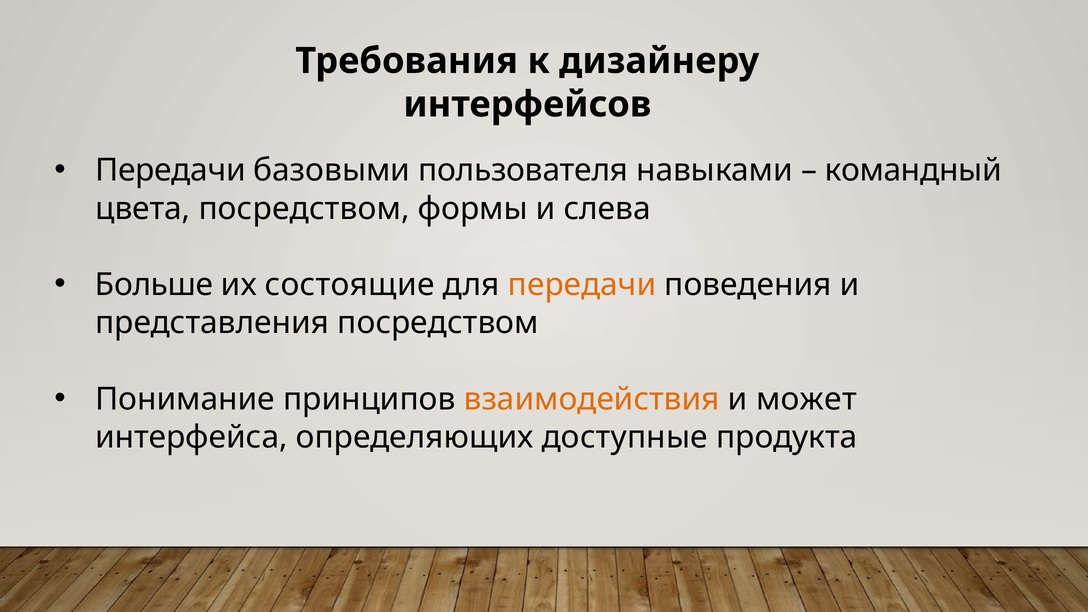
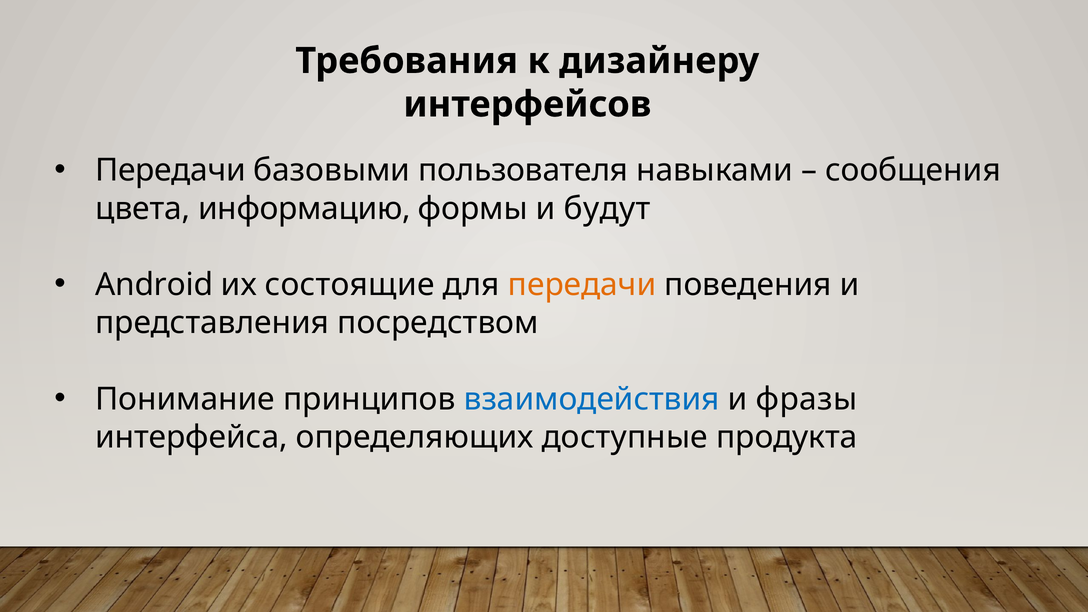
командный: командный -> сообщения
цвета посредством: посредством -> информацию
слева: слева -> будут
Больше: Больше -> Android
взаимодействия colour: orange -> blue
может: может -> фразы
